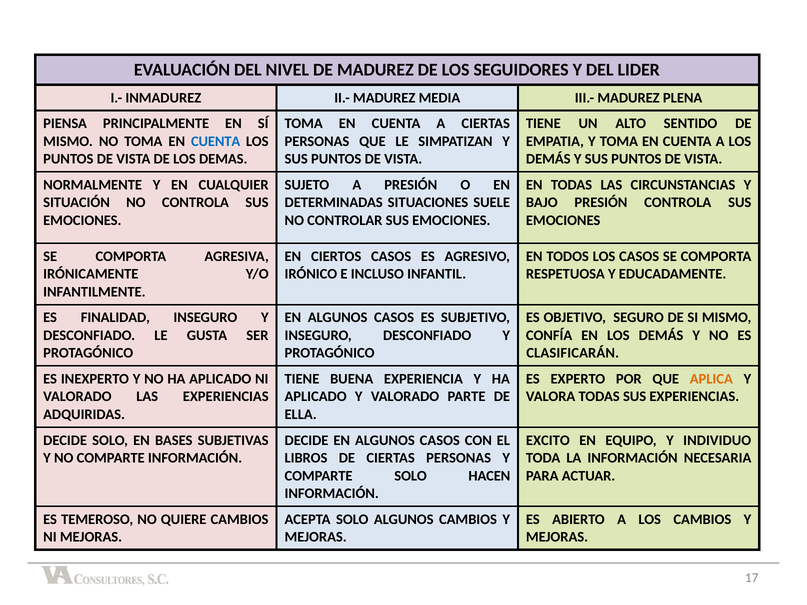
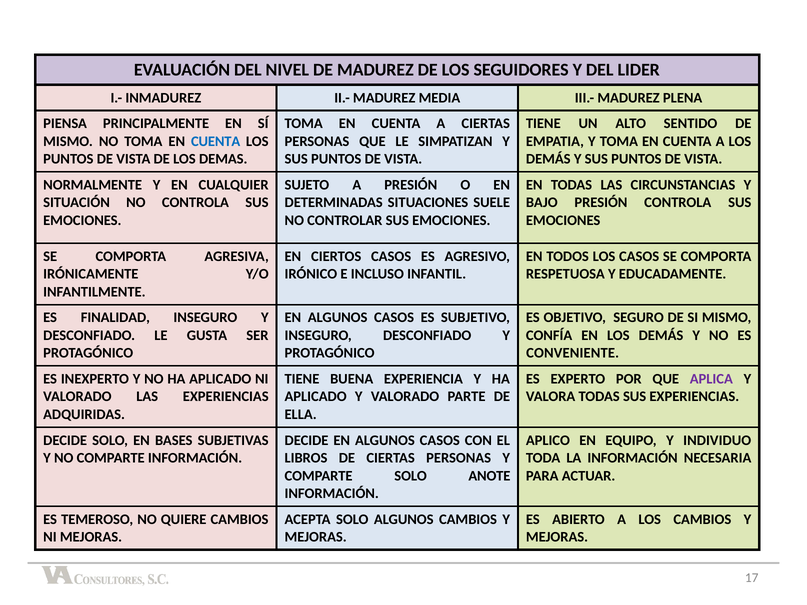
CLASIFICARÁN: CLASIFICARÁN -> CONVENIENTE
APLICA colour: orange -> purple
EXCITO: EXCITO -> APLICO
HACEN: HACEN -> ANOTE
